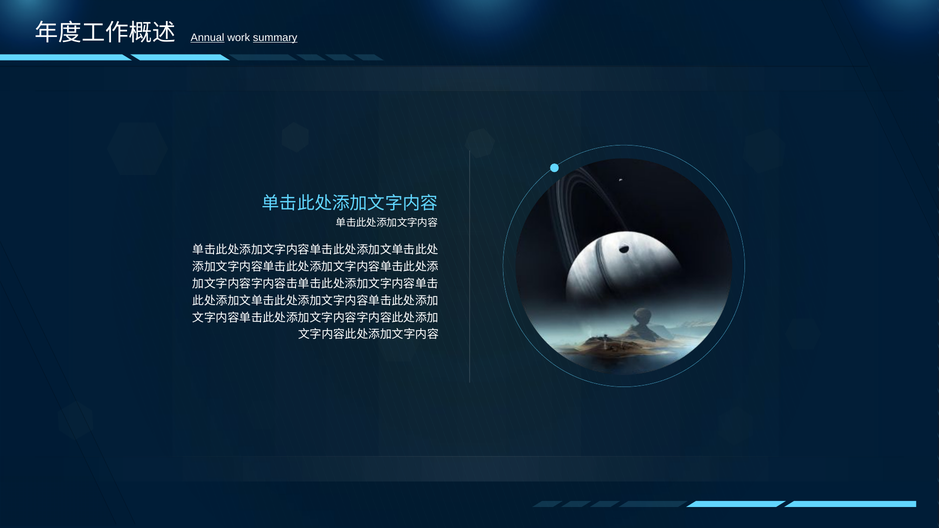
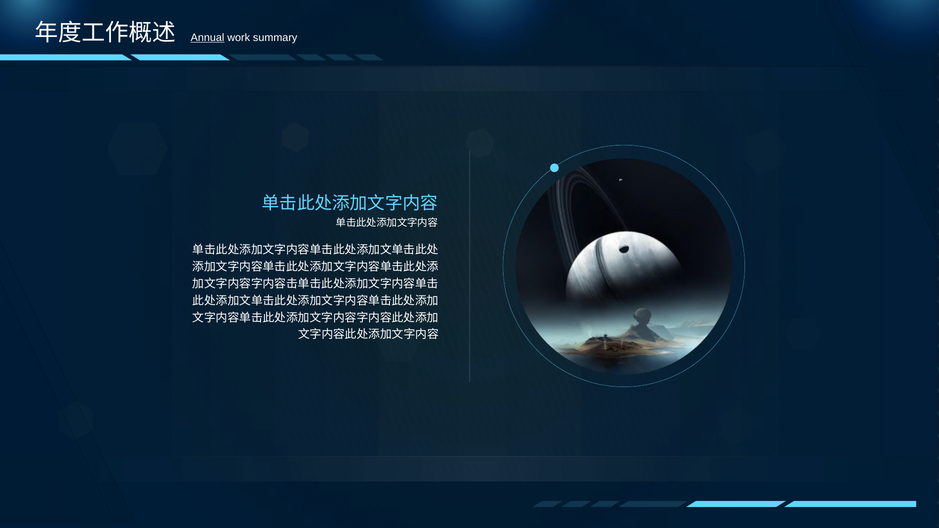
summary underline: present -> none
